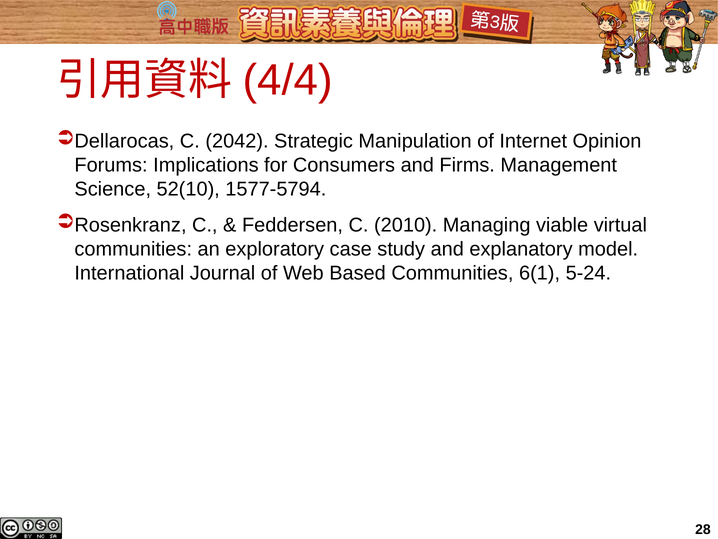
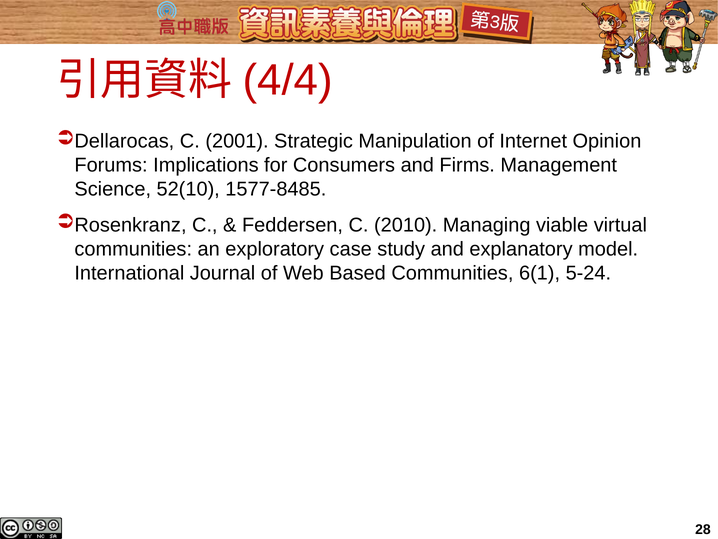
2042: 2042 -> 2001
1577-5794: 1577-5794 -> 1577-8485
